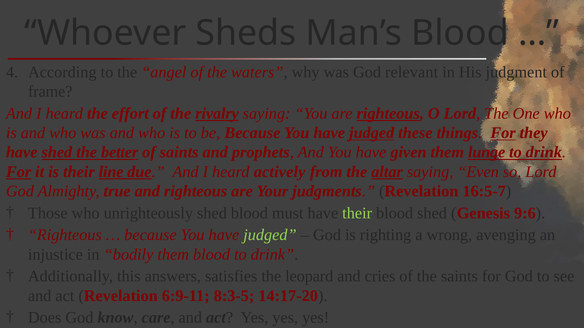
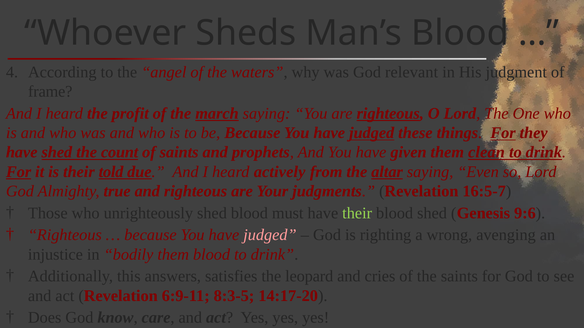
effort: effort -> profit
rivalry: rivalry -> march
better: better -> count
lunge: lunge -> clean
line: line -> told
judged at (270, 235) colour: light green -> pink
